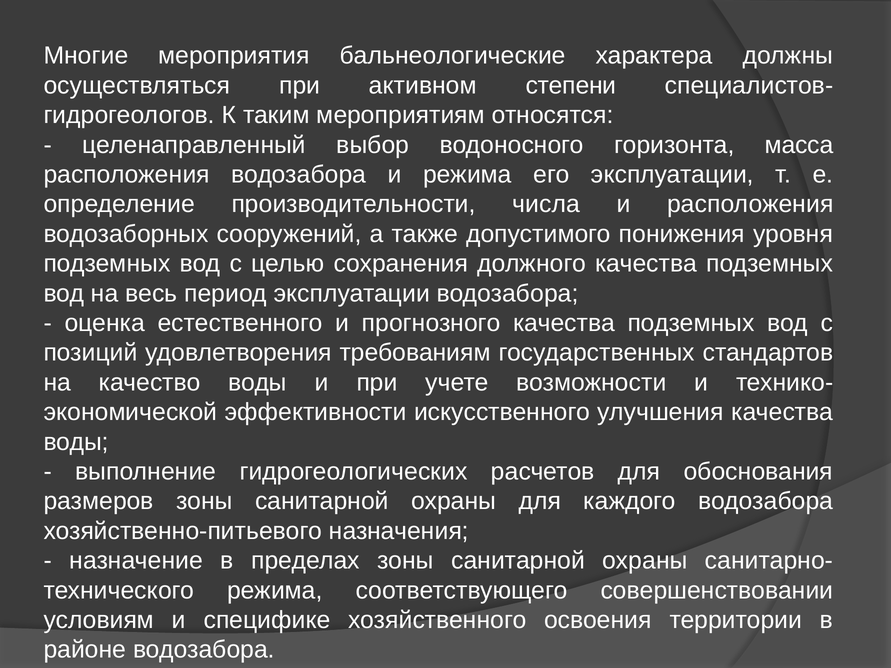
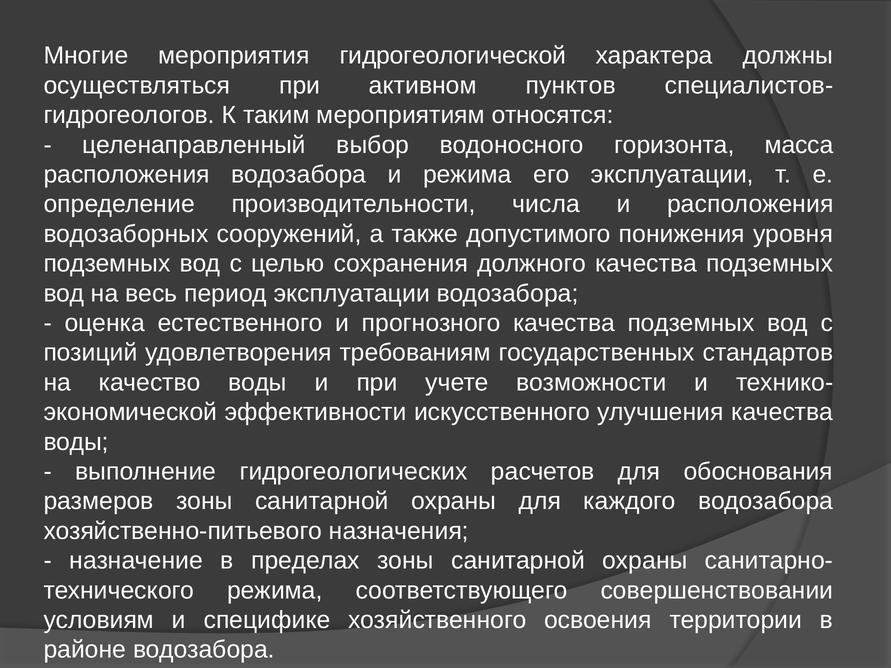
бальнеологические: бальнеологические -> гидрогеологической
степени: степени -> пунктов
